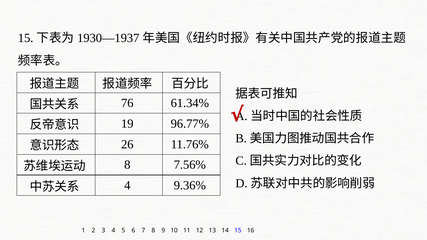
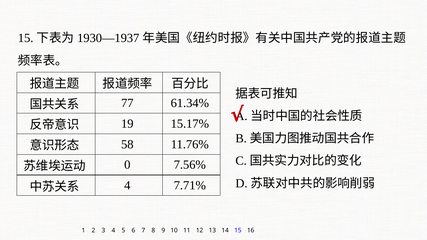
76: 76 -> 77
96.77%: 96.77% -> 15.17%
26: 26 -> 58
8 at (127, 165): 8 -> 0
9.36%: 9.36% -> 7.71%
